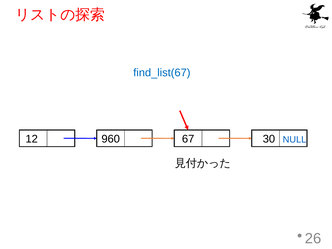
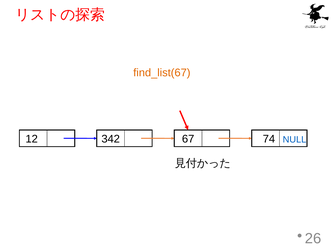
find_list(67 colour: blue -> orange
960: 960 -> 342
30: 30 -> 74
